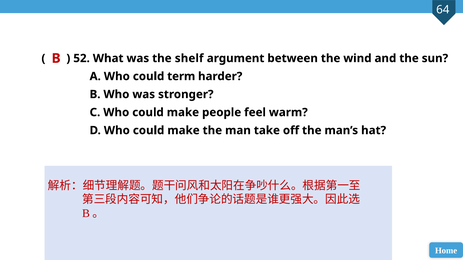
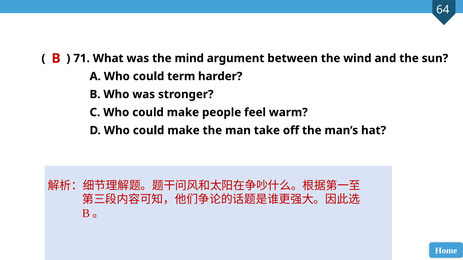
52: 52 -> 71
shelf: shelf -> mind
